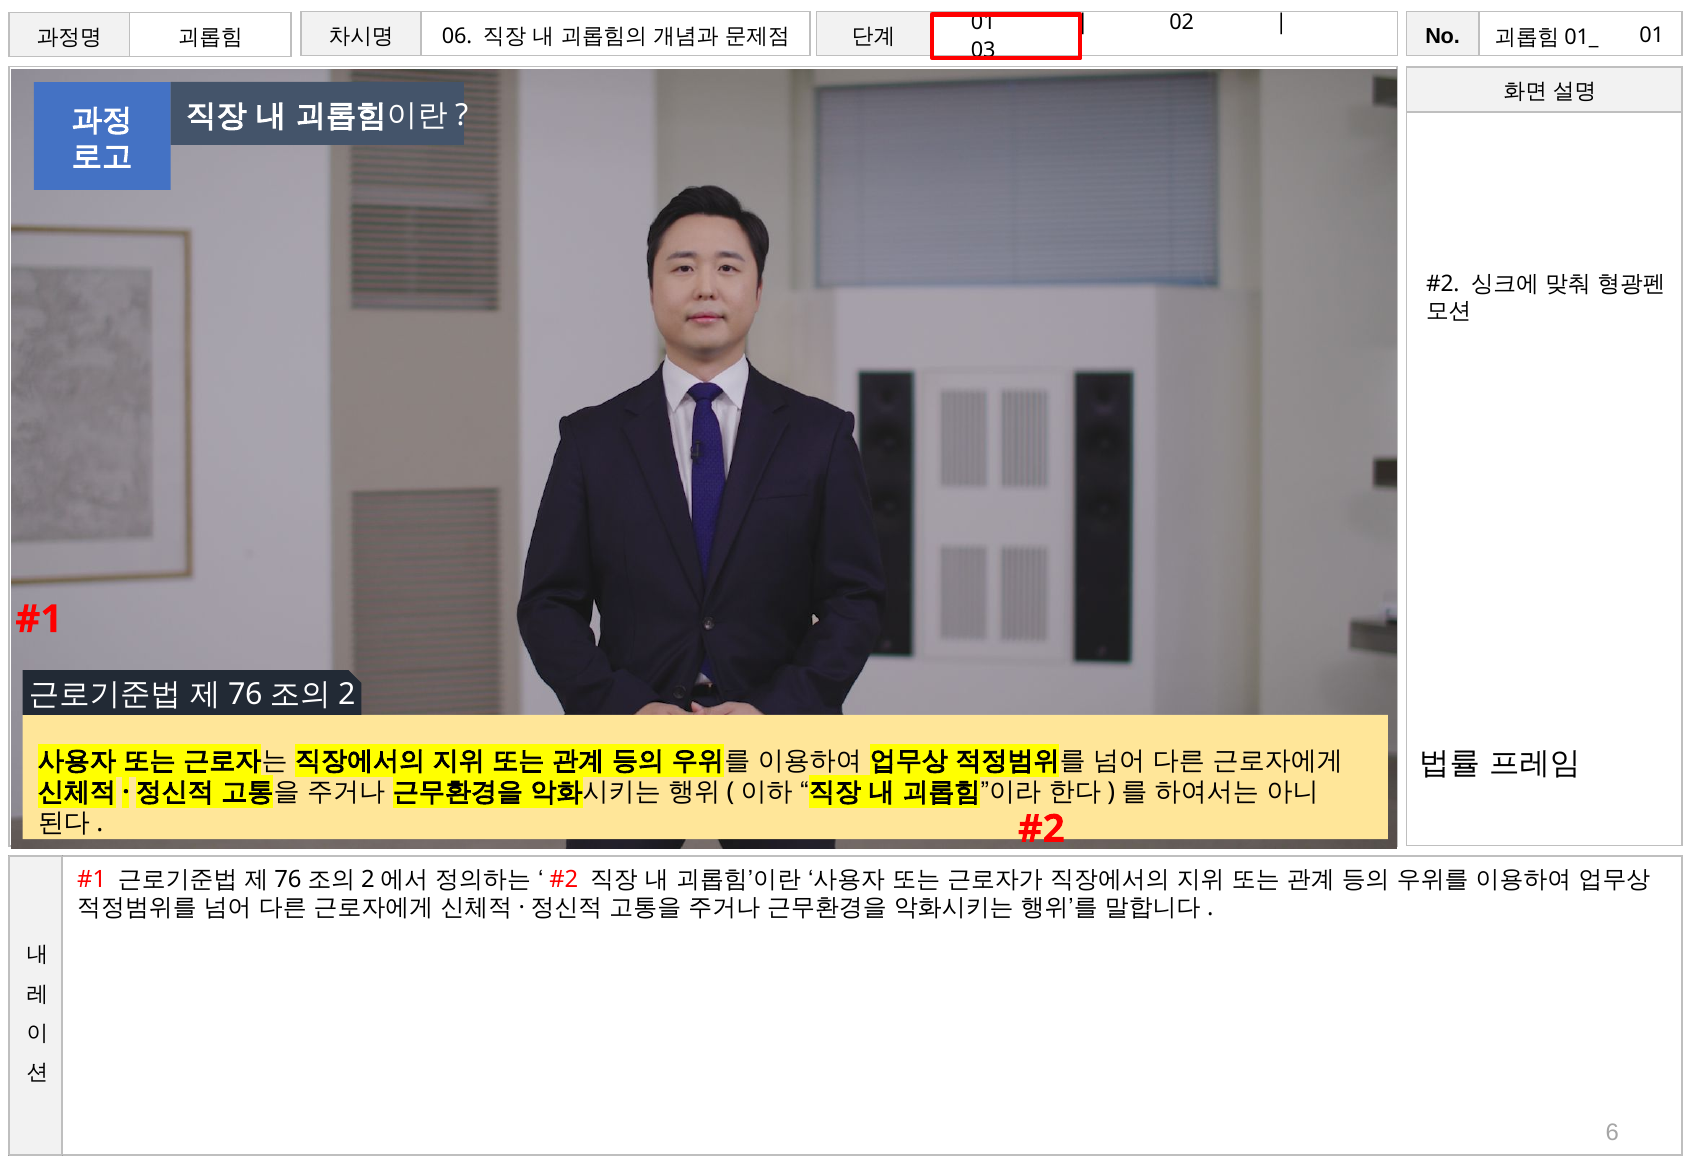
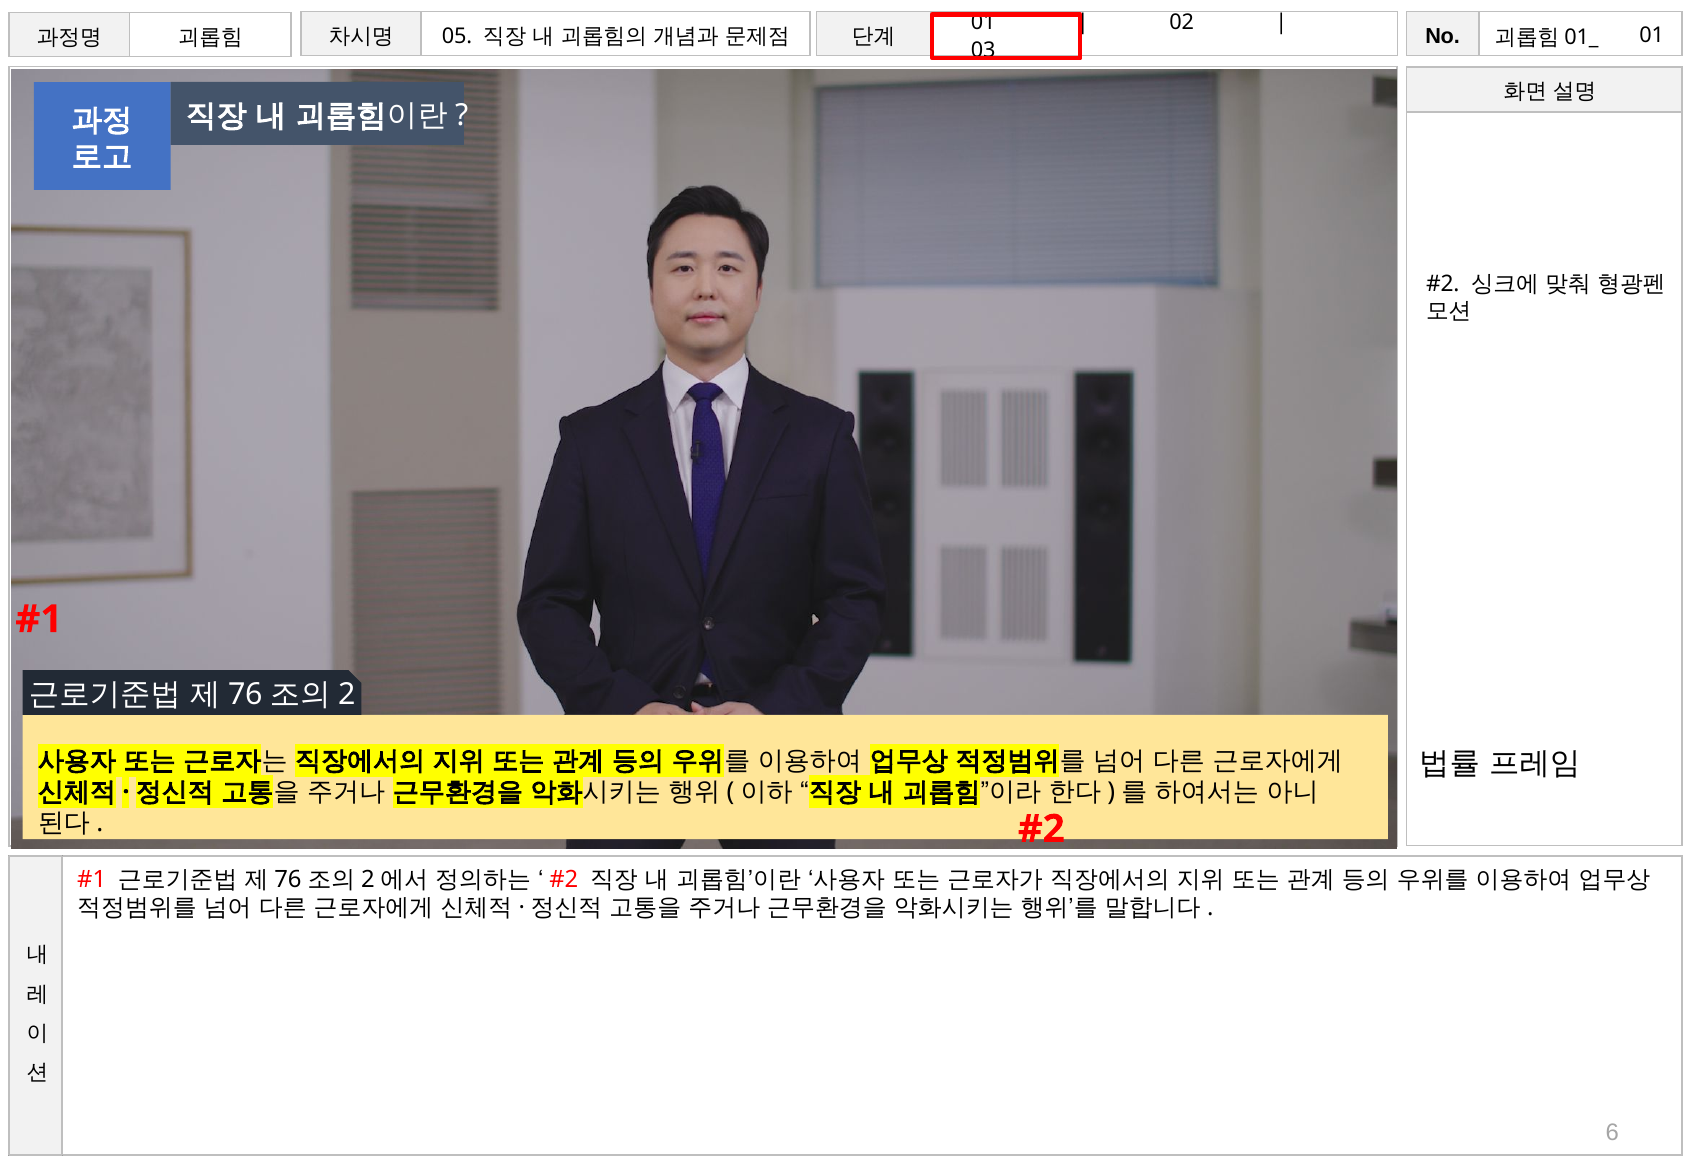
06: 06 -> 05
